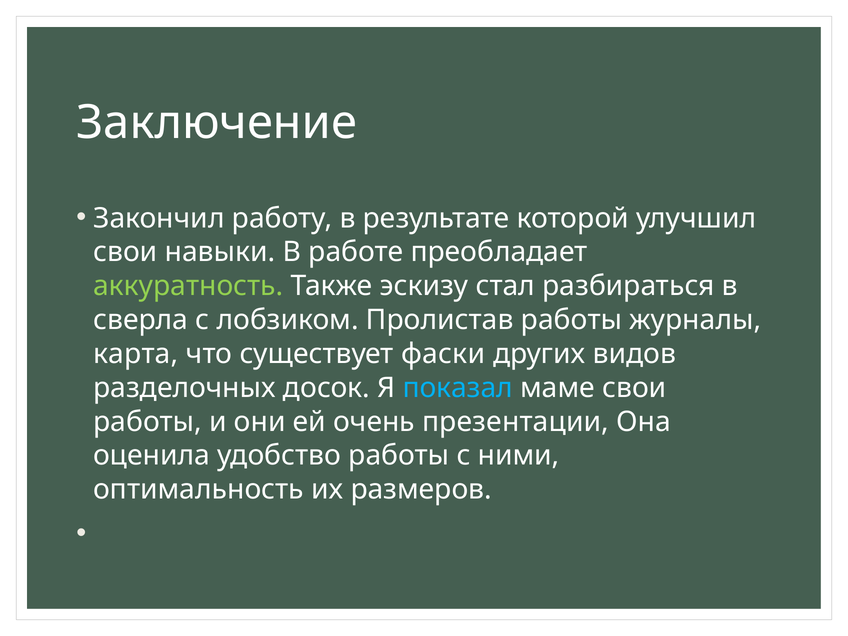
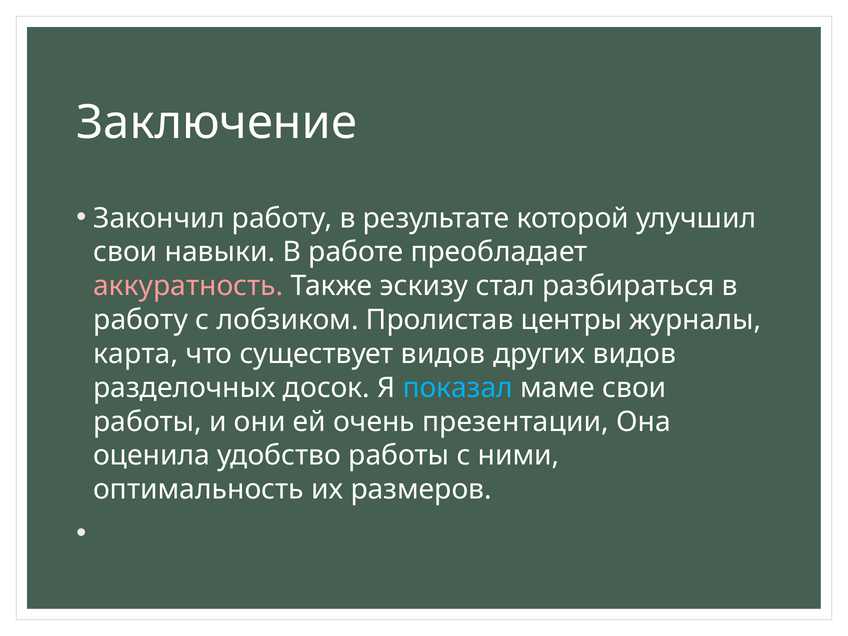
аккуратность colour: light green -> pink
сверла at (141, 320): сверла -> работу
Пролистав работы: работы -> центры
существует фаски: фаски -> видов
